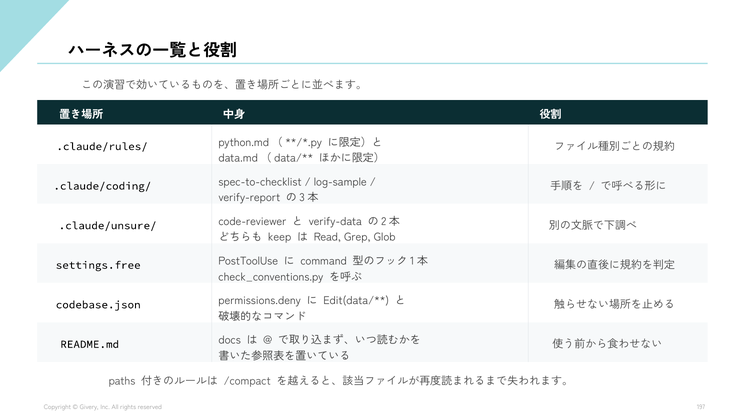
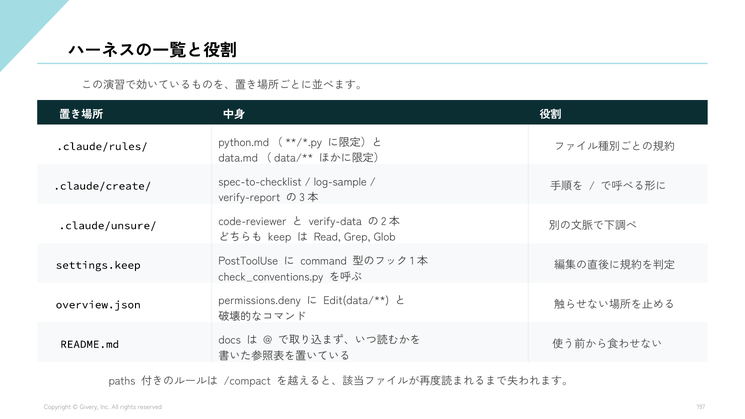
.claude/coding/: .claude/coding/ -> .claude/create/
settings.free: settings.free -> settings.keep
codebase.json: codebase.json -> overview.json
